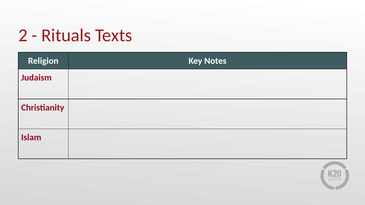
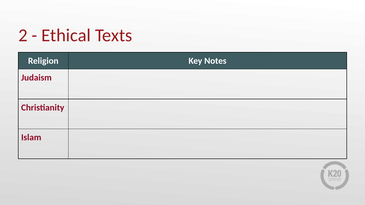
Rituals: Rituals -> Ethical
